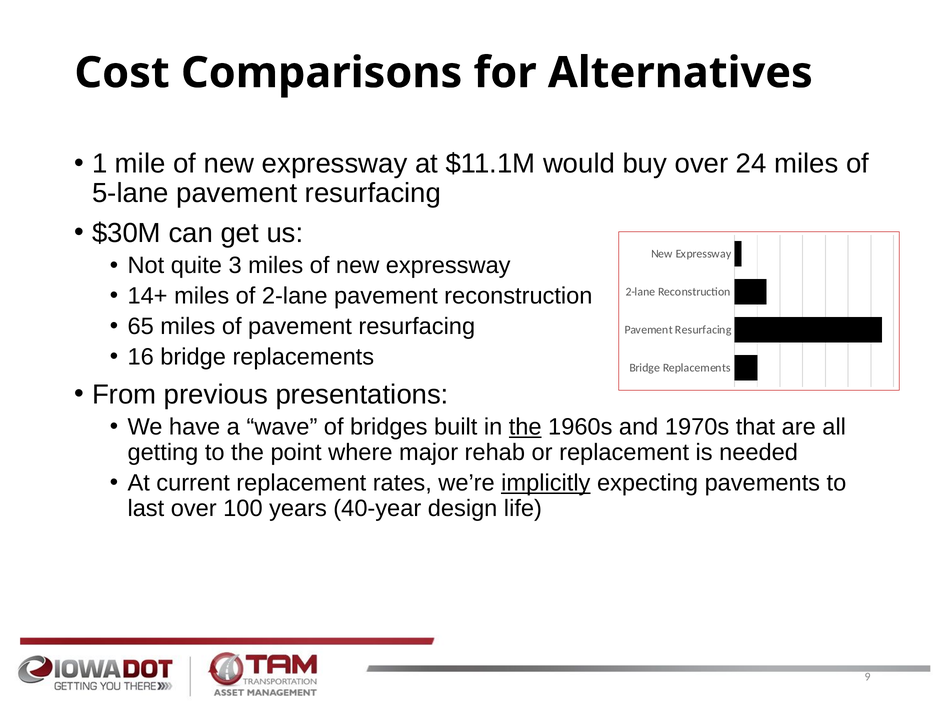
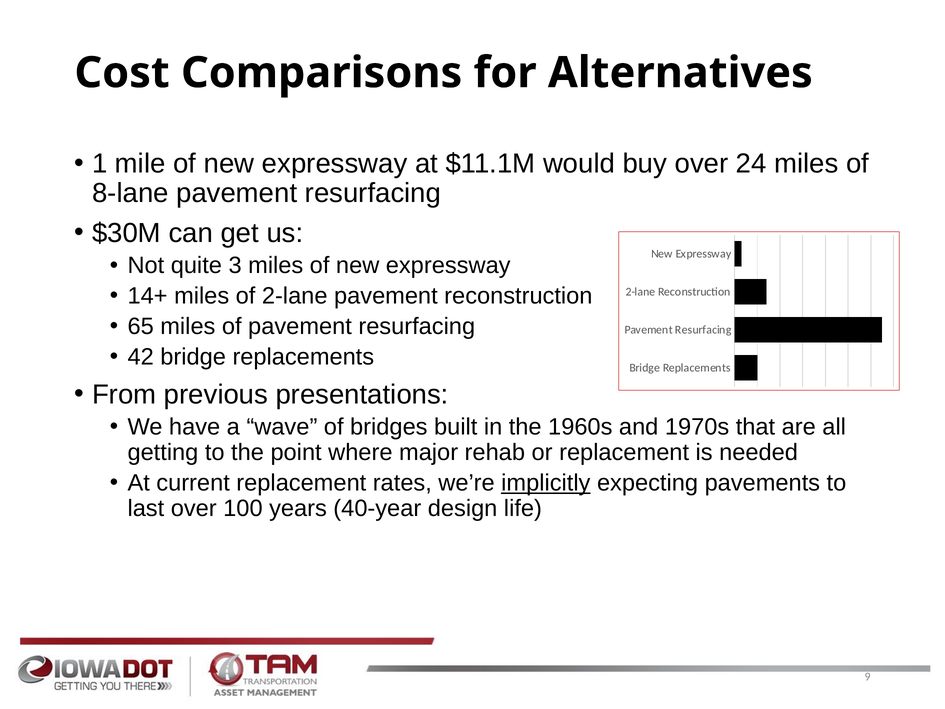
5-lane: 5-lane -> 8-lane
16: 16 -> 42
the at (525, 427) underline: present -> none
